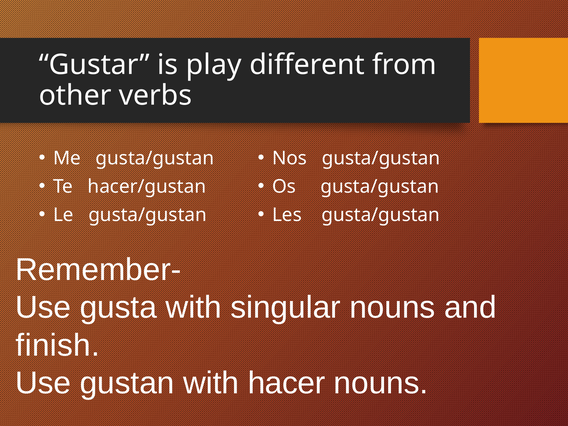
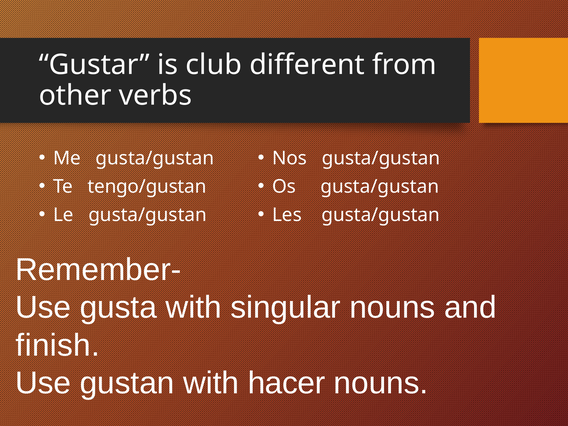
play: play -> club
hacer/gustan: hacer/gustan -> tengo/gustan
